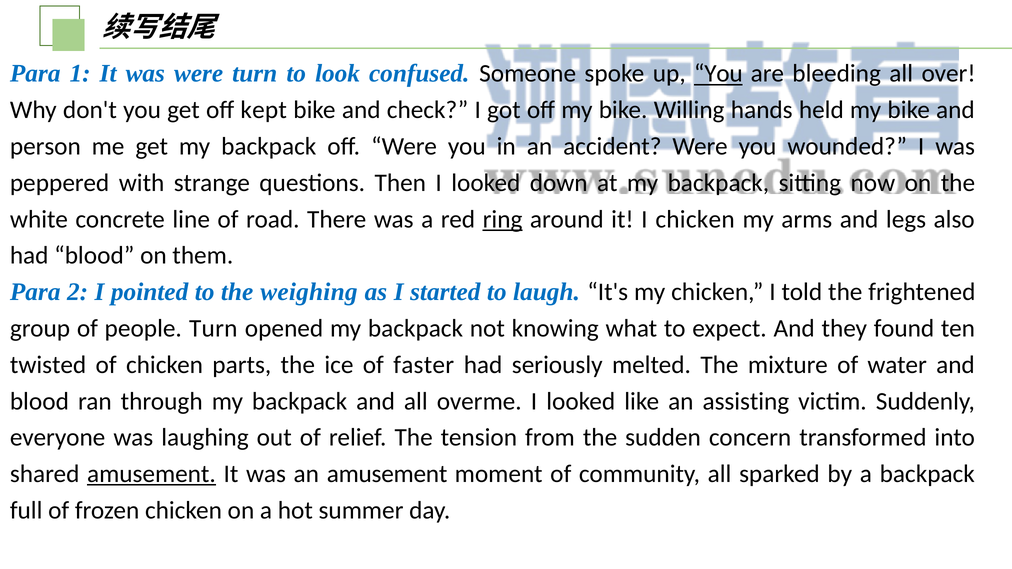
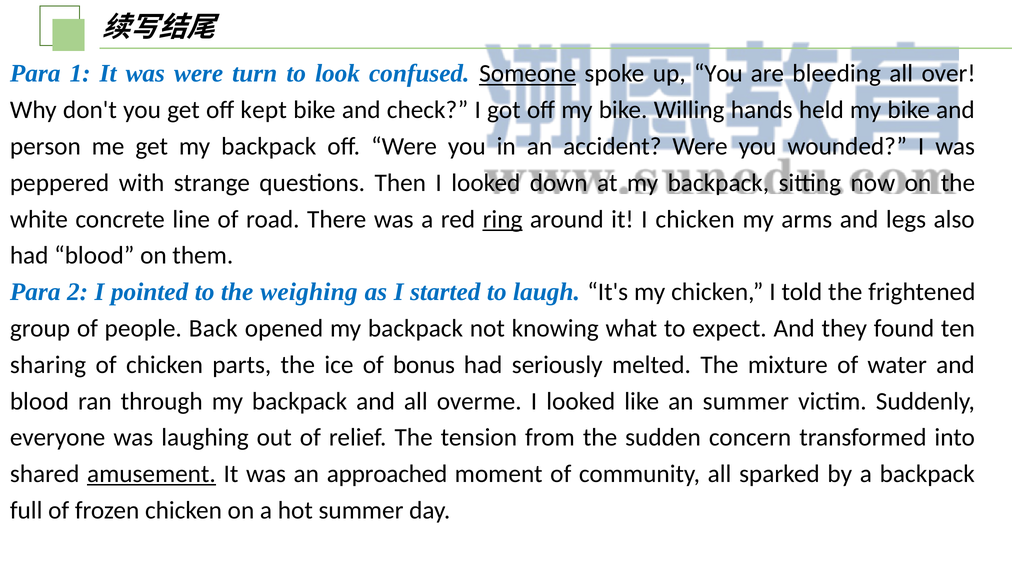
Someone underline: none -> present
You at (718, 74) underline: present -> none
people Turn: Turn -> Back
twisted: twisted -> sharing
faster: faster -> bonus
an assisting: assisting -> summer
an amusement: amusement -> approached
